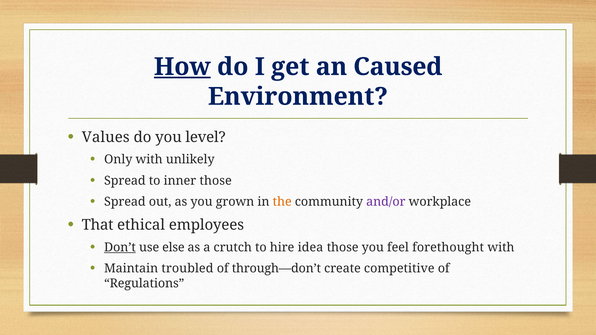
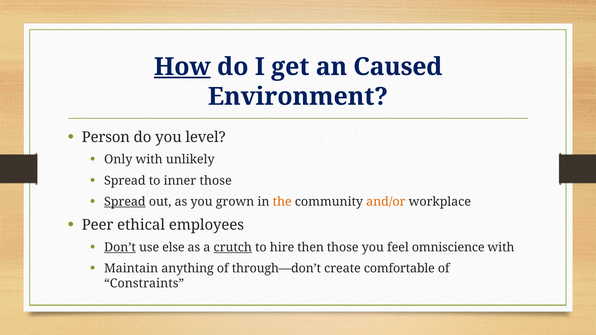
Values: Values -> Person
Spread at (125, 202) underline: none -> present
and/or colour: purple -> orange
That: That -> Peer
crutch underline: none -> present
idea: idea -> then
forethought: forethought -> omniscience
troubled: troubled -> anything
competitive: competitive -> comfortable
Regulations: Regulations -> Constraints
